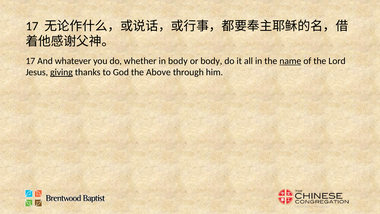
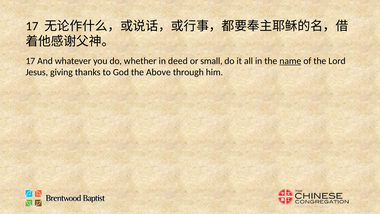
in body: body -> deed
or body: body -> small
giving underline: present -> none
